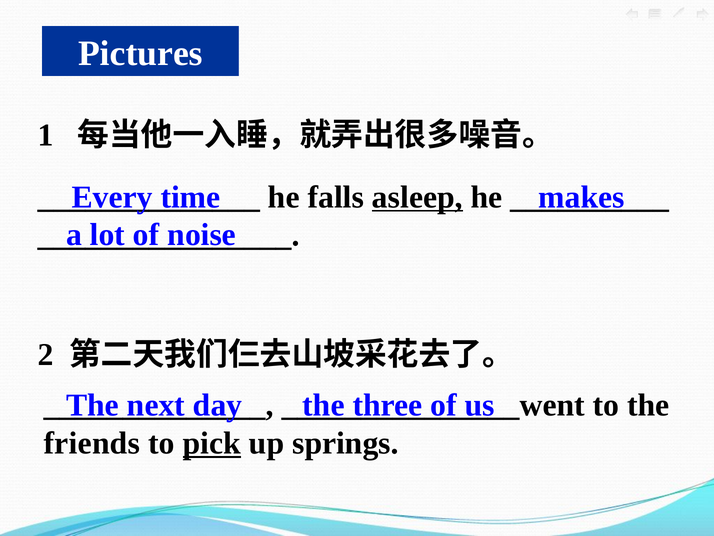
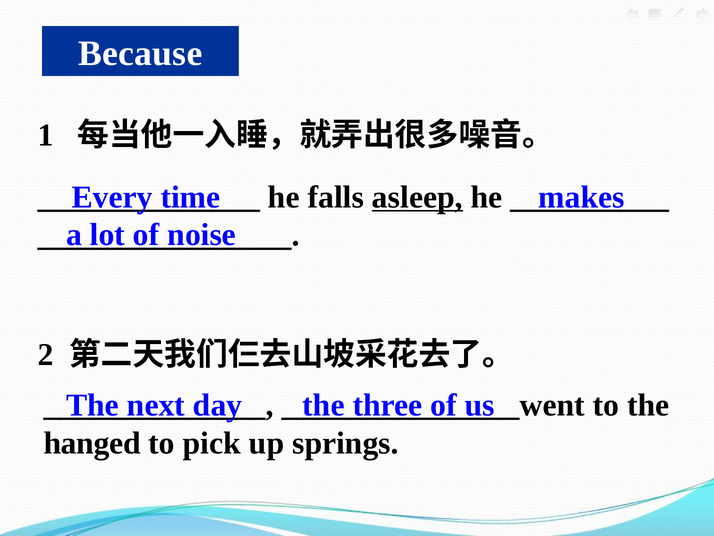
Pictures: Pictures -> Because
friends: friends -> hanged
pick underline: present -> none
